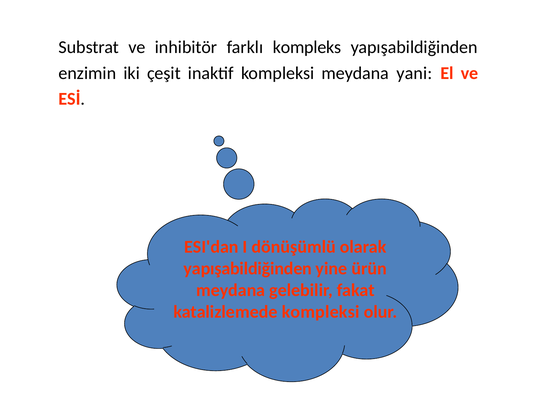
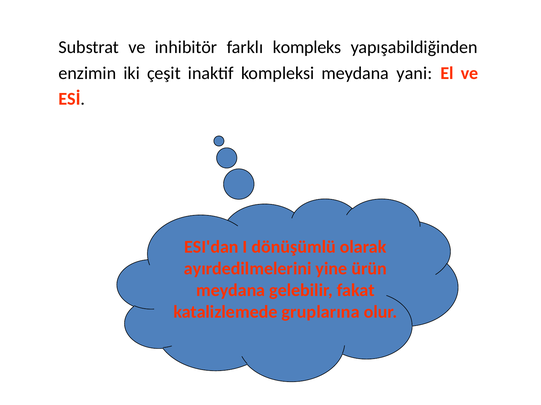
yapışabildiğinden at (248, 269): yapışabildiğinden -> ayırdedilmelerini
katalizlemede kompleksi: kompleksi -> gruplarına
